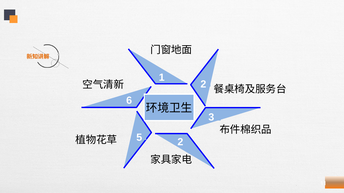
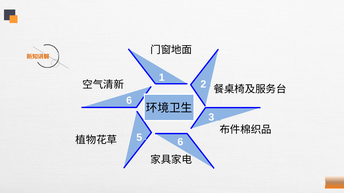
5 2: 2 -> 6
